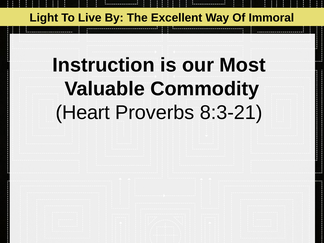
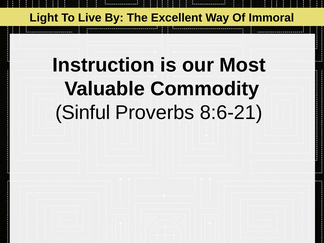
Heart: Heart -> Sinful
8:3-21: 8:3-21 -> 8:6-21
